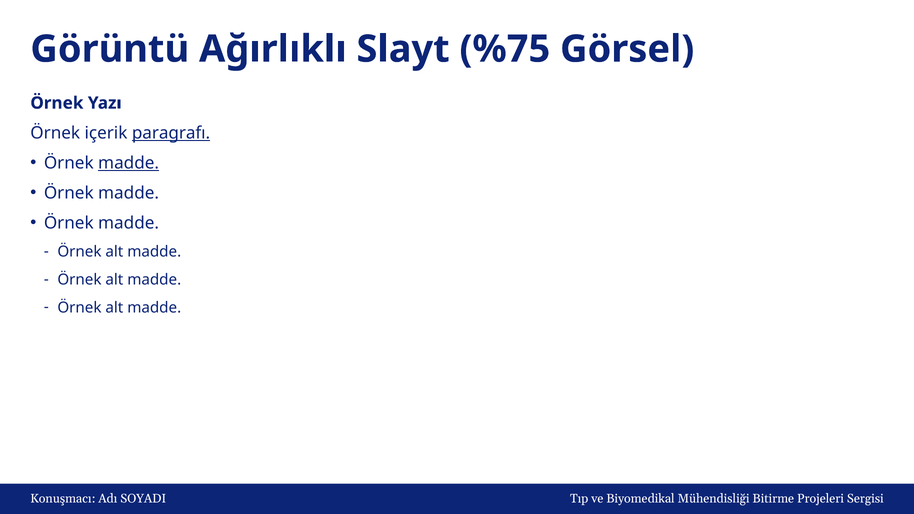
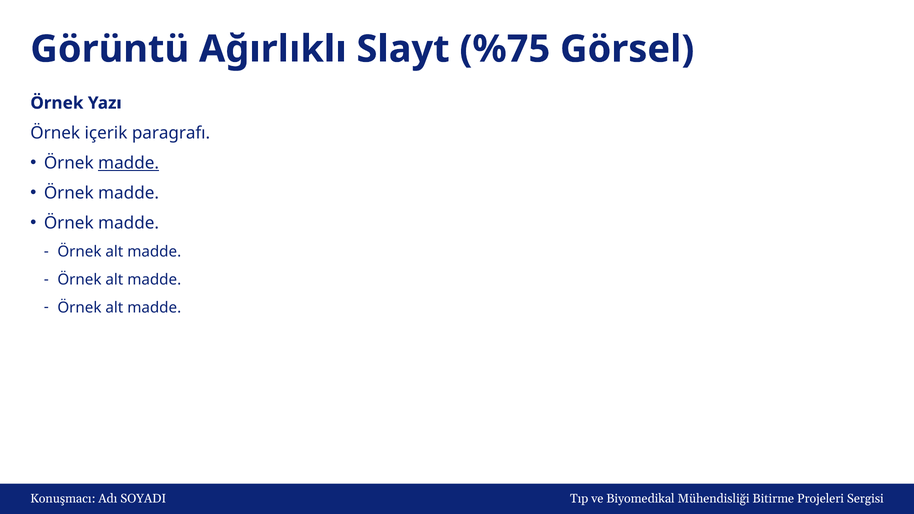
paragrafı underline: present -> none
